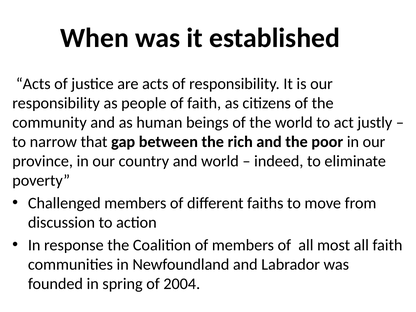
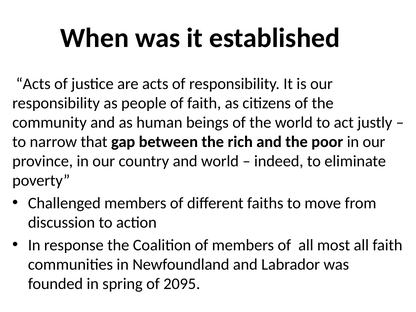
2004: 2004 -> 2095
